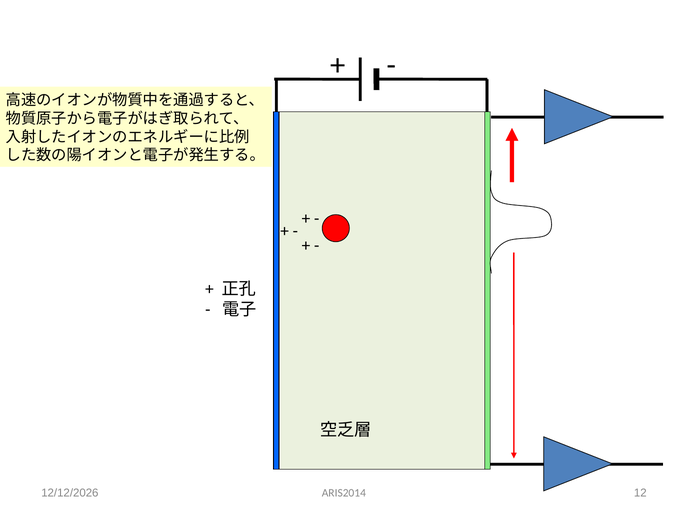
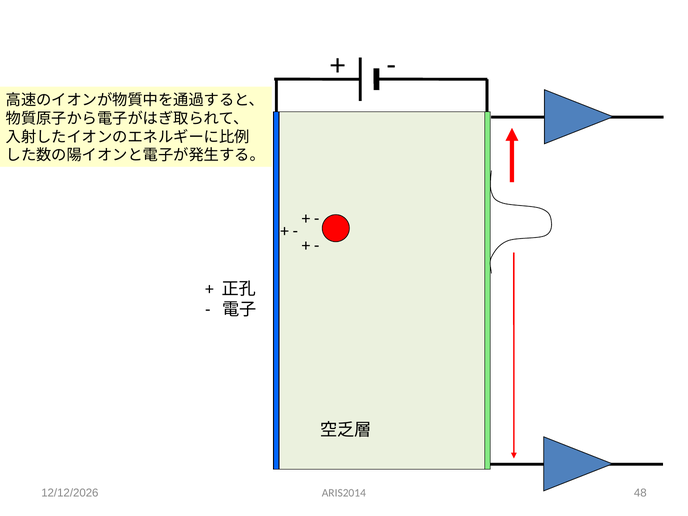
12: 12 -> 48
